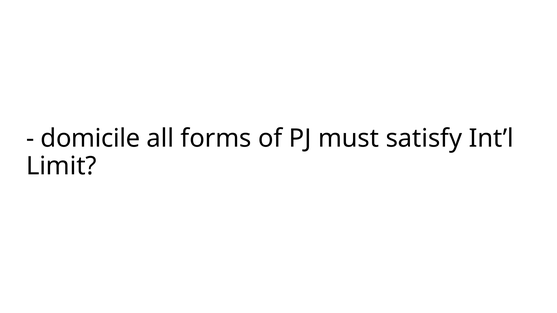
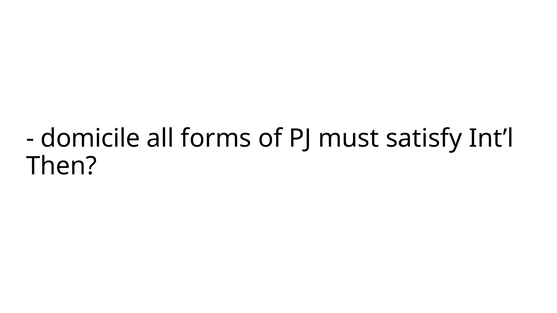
Limit: Limit -> Then
